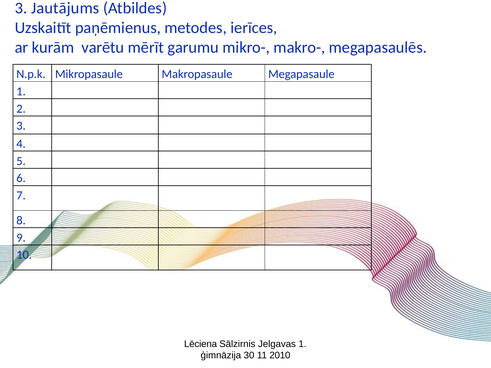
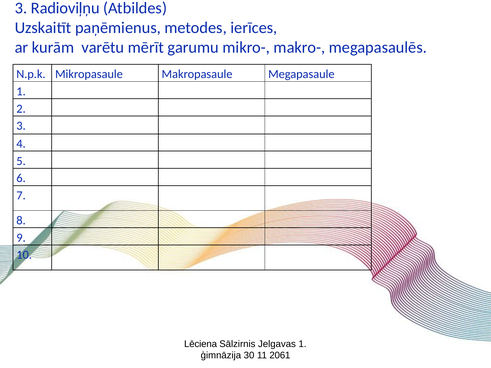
Jautājums: Jautājums -> Radioviļņu
2010: 2010 -> 2061
